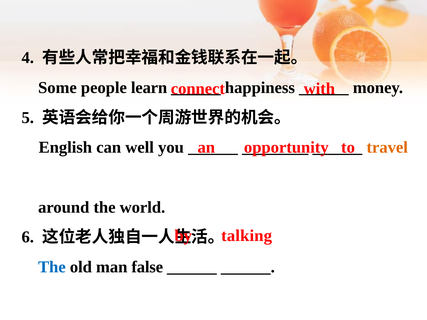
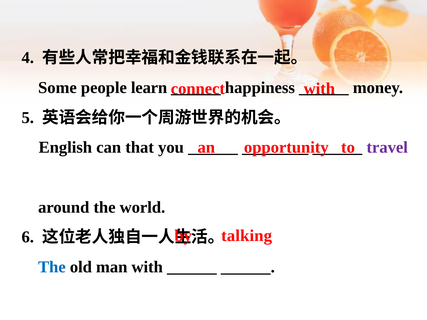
well: well -> that
travel colour: orange -> purple
man false: false -> with
